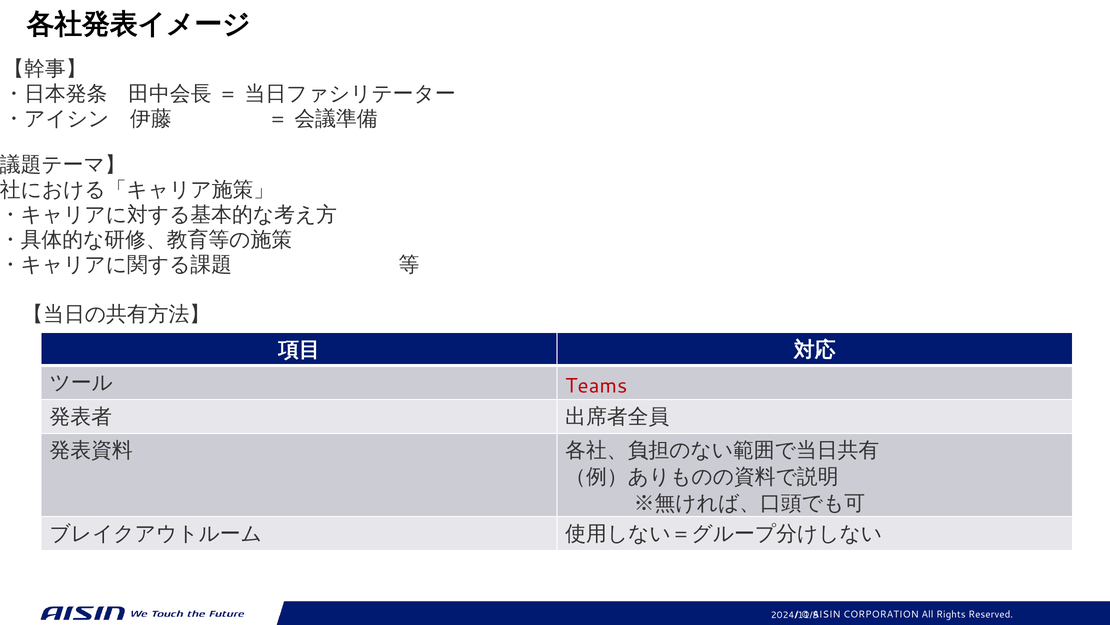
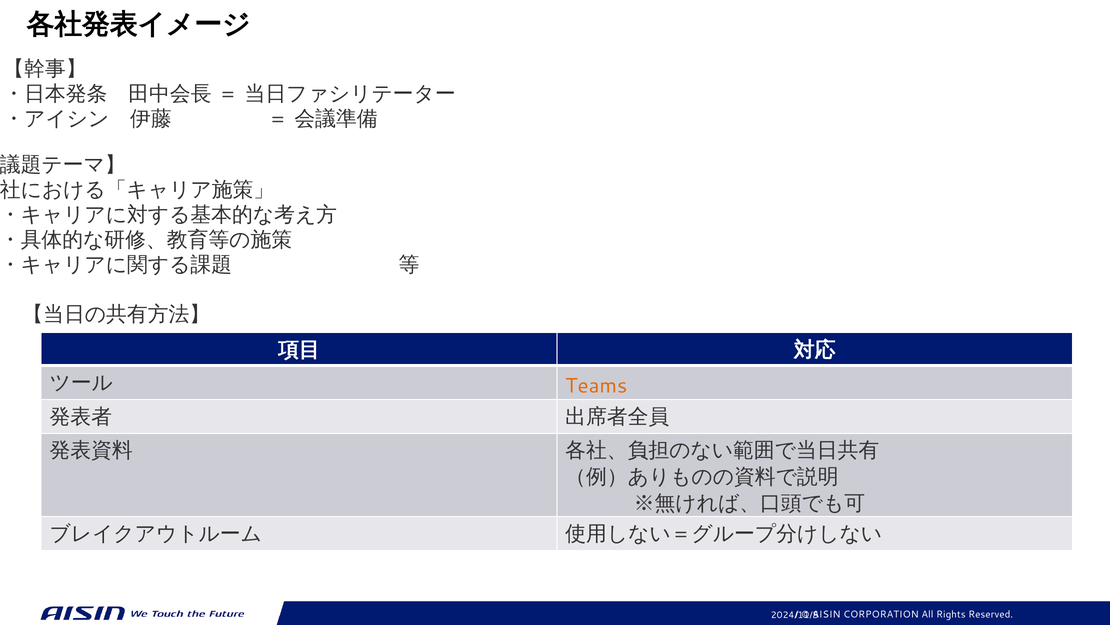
Teams colour: red -> orange
